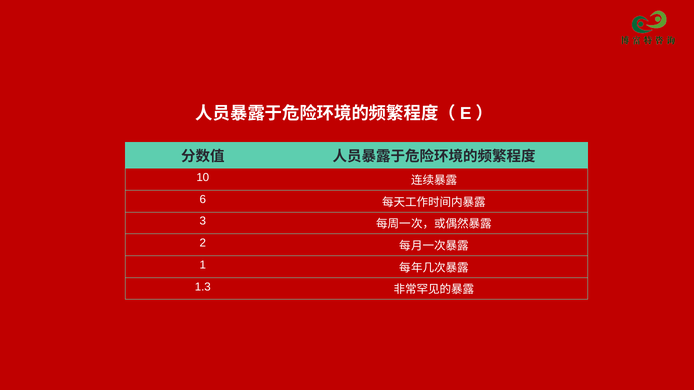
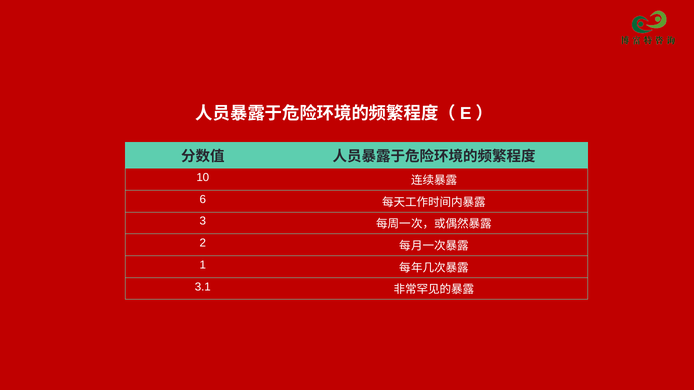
1.3: 1.3 -> 3.1
